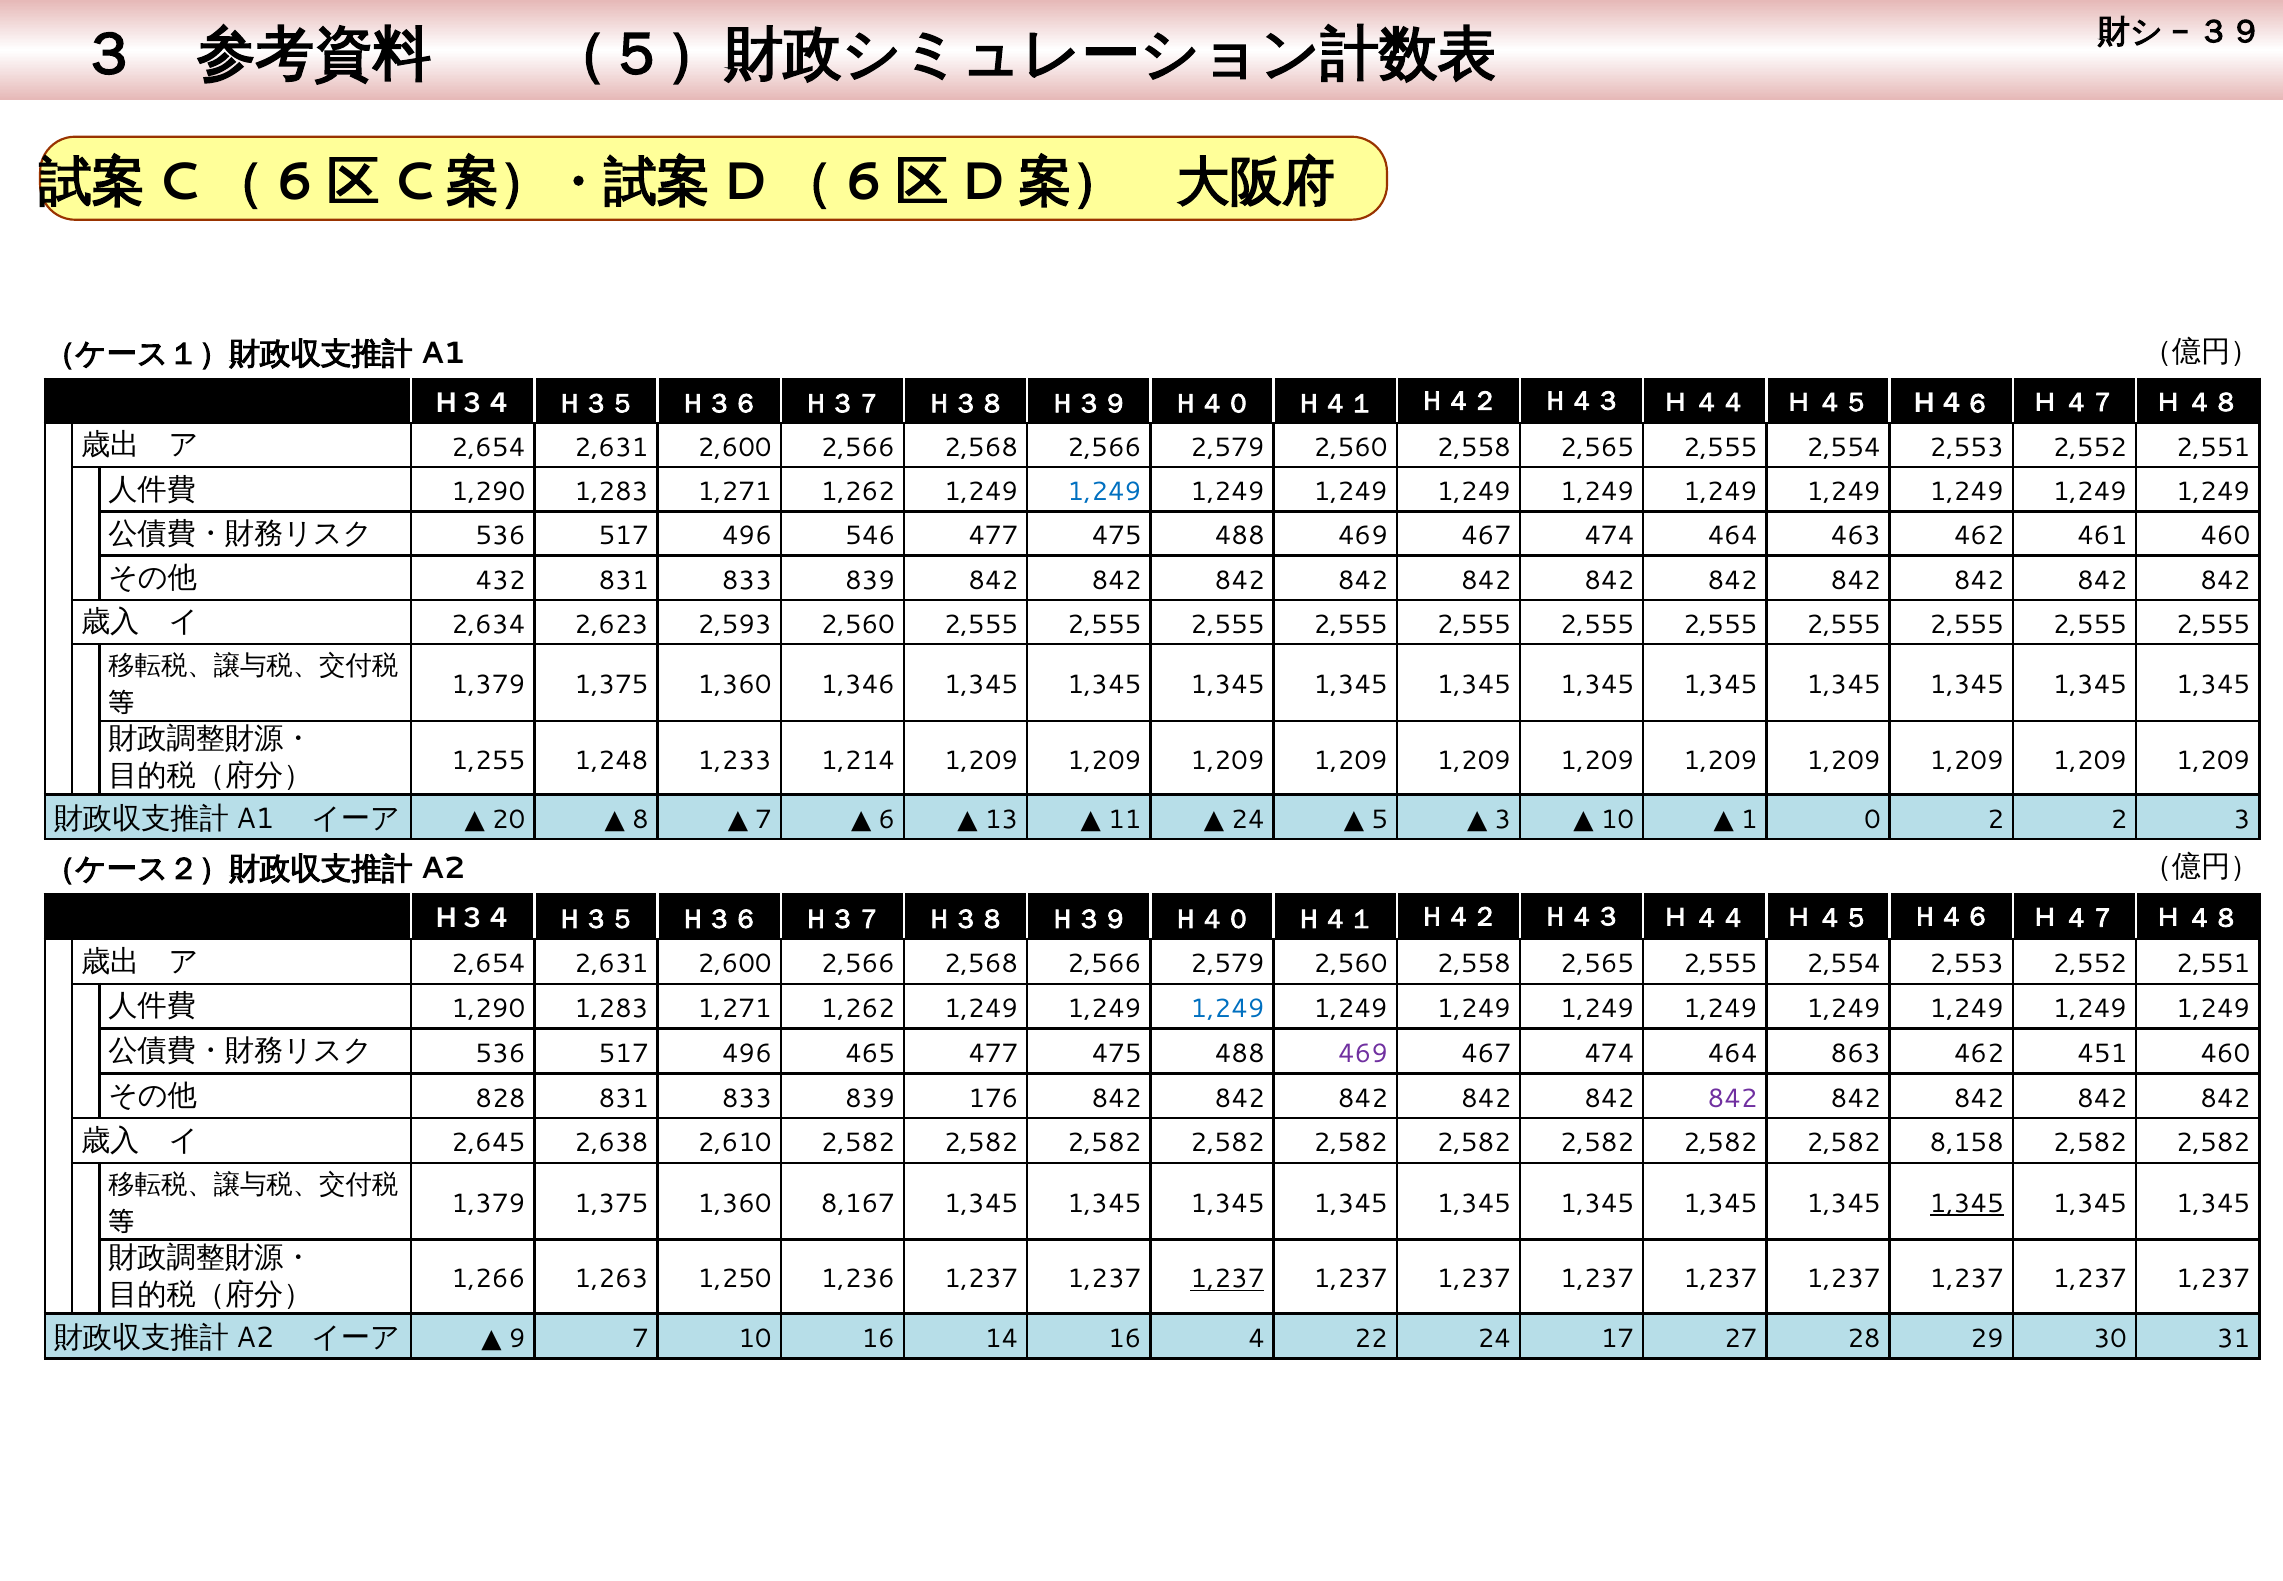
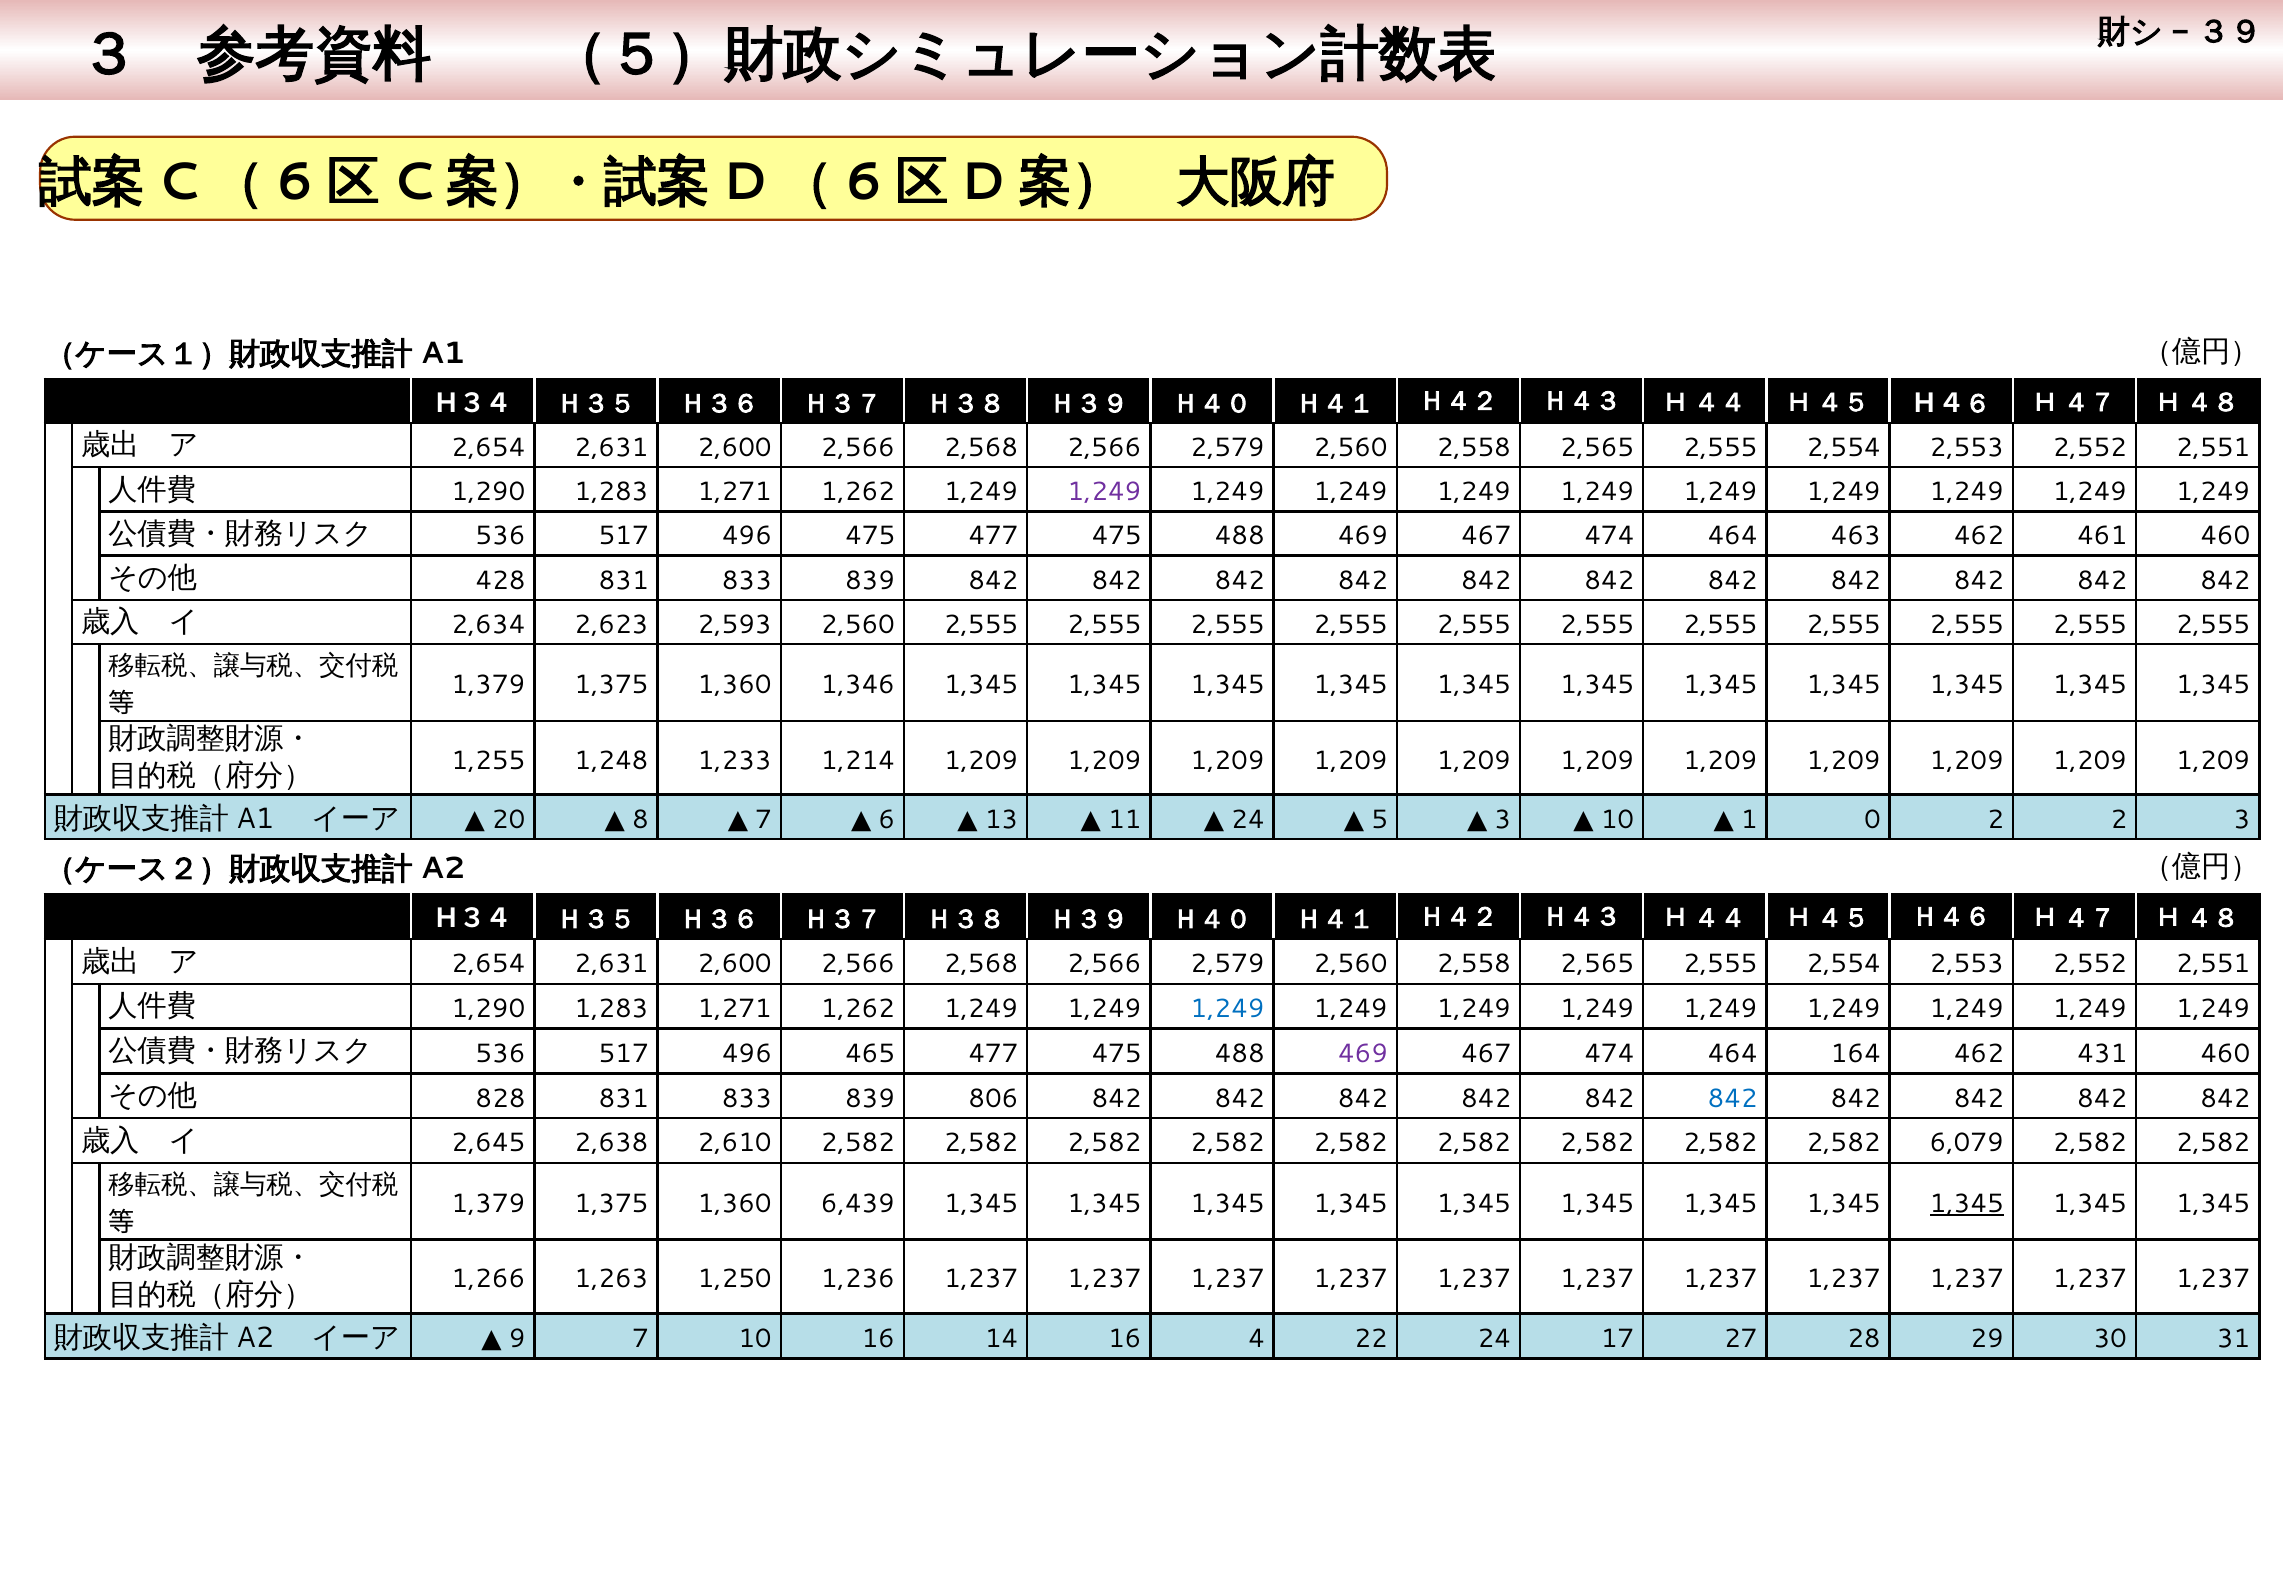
1,249 at (1104, 492) colour: blue -> purple
496 546: 546 -> 475
432: 432 -> 428
863: 863 -> 164
451: 451 -> 431
176: 176 -> 806
842 at (1733, 1098) colour: purple -> blue
8,158: 8,158 -> 6,079
8,167: 8,167 -> 6,439
1,237 at (1228, 1279) underline: present -> none
